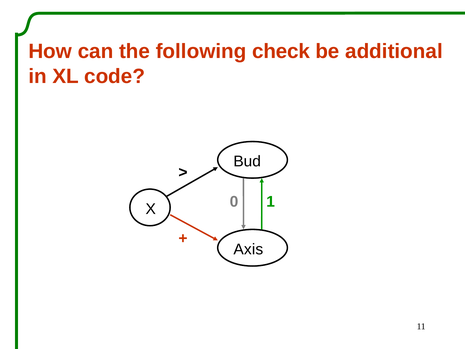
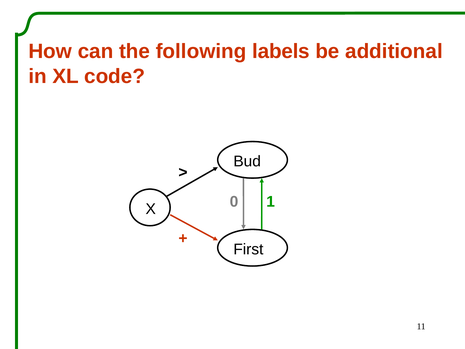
check: check -> labels
Axis: Axis -> First
